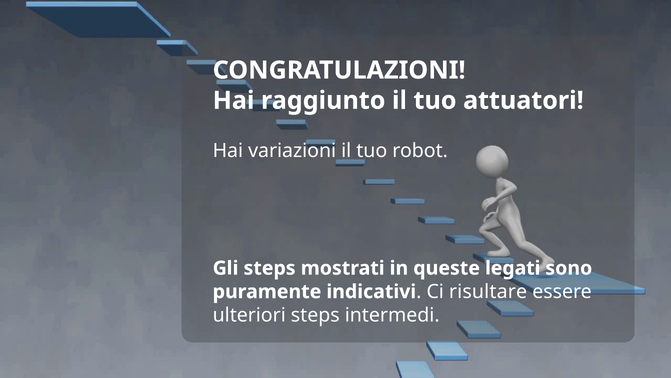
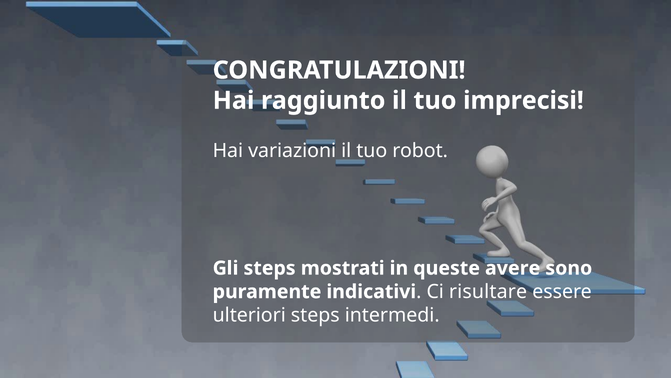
attuatori: attuatori -> imprecisi
legati: legati -> avere
